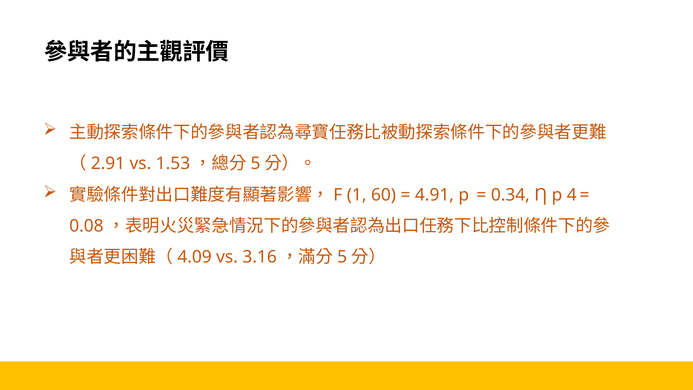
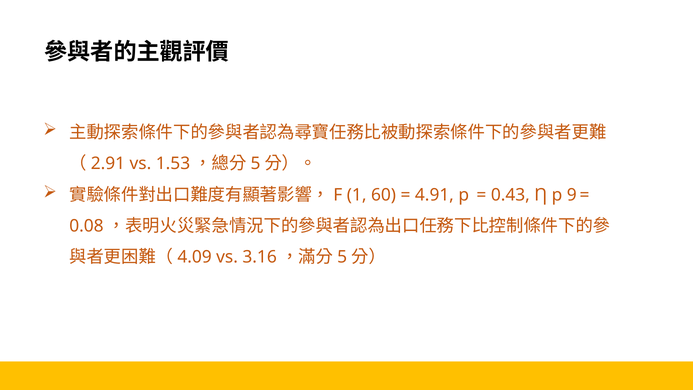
0.34: 0.34 -> 0.43
4: 4 -> 9
